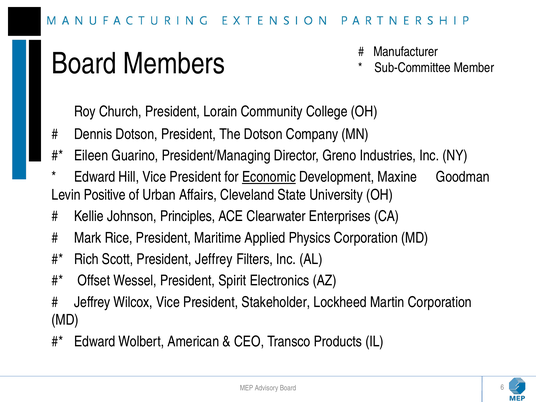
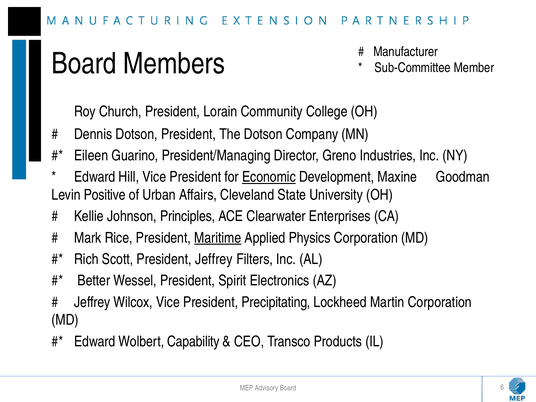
Maritime underline: none -> present
Offset: Offset -> Better
Stakeholder: Stakeholder -> Precipitating
American: American -> Capability
